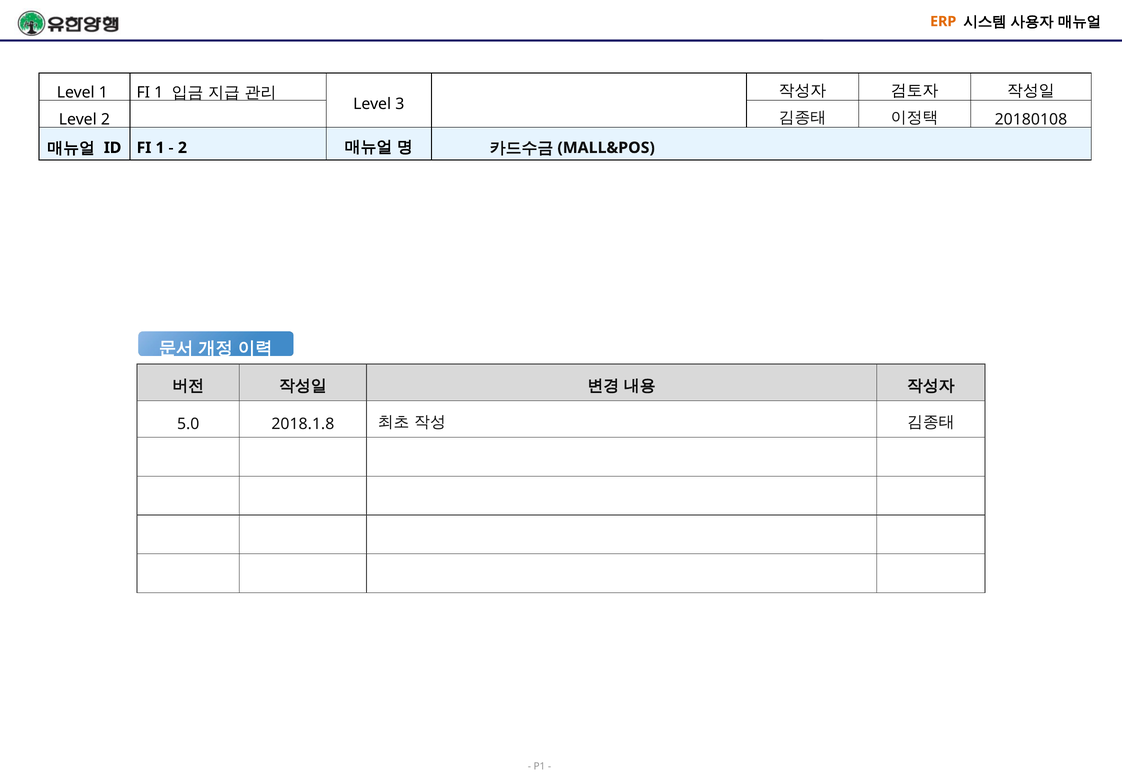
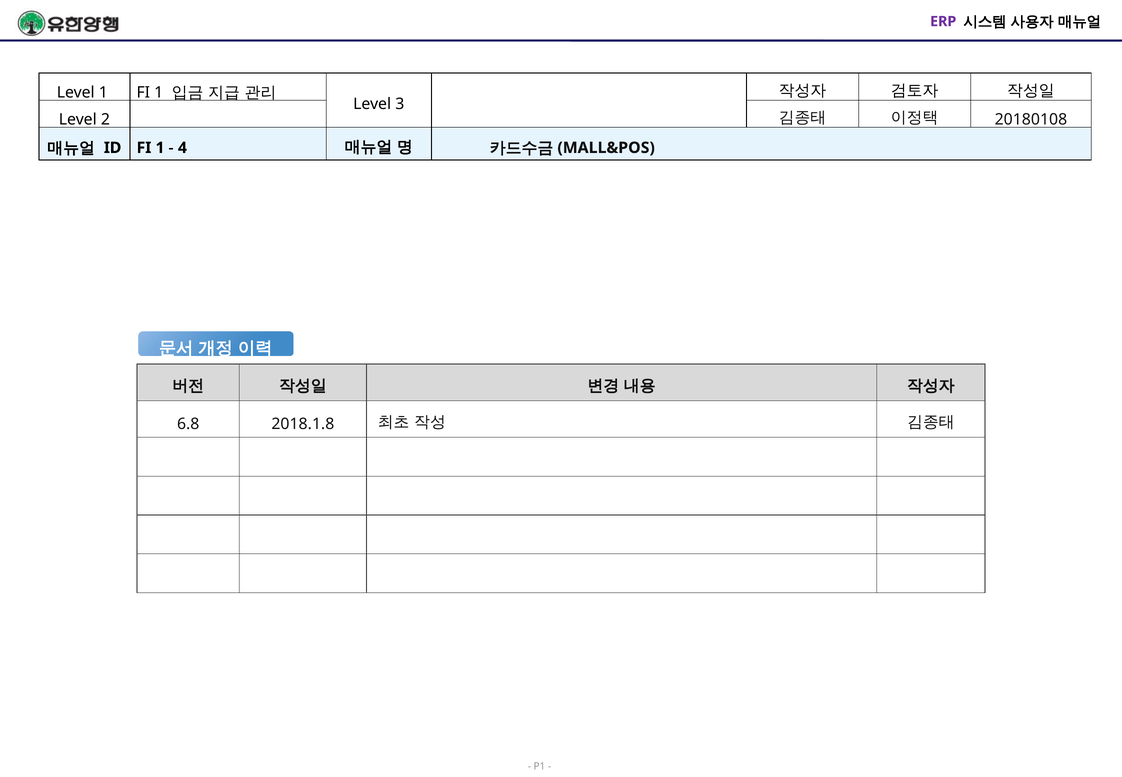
ERP colour: orange -> purple
2 at (182, 148): 2 -> 4
5.0: 5.0 -> 6.8
